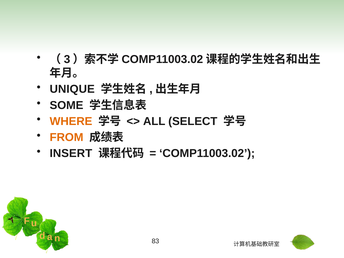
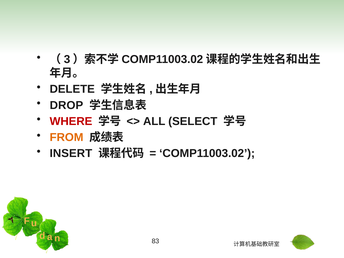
UNIQUE: UNIQUE -> DELETE
SOME: SOME -> DROP
WHERE colour: orange -> red
